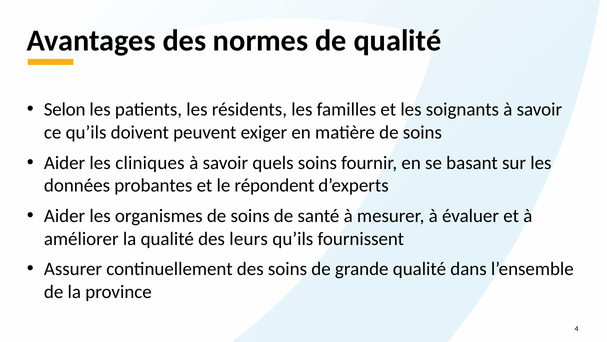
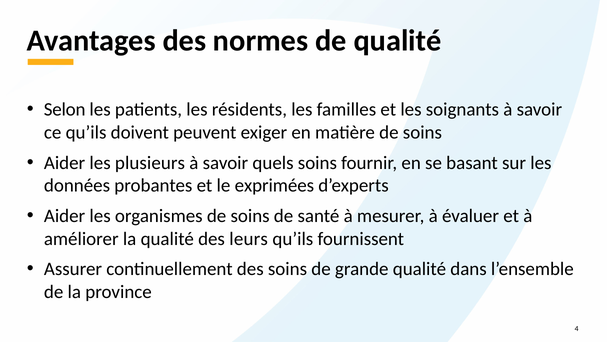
cliniques: cliniques -> plusieurs
répondent: répondent -> exprimées
